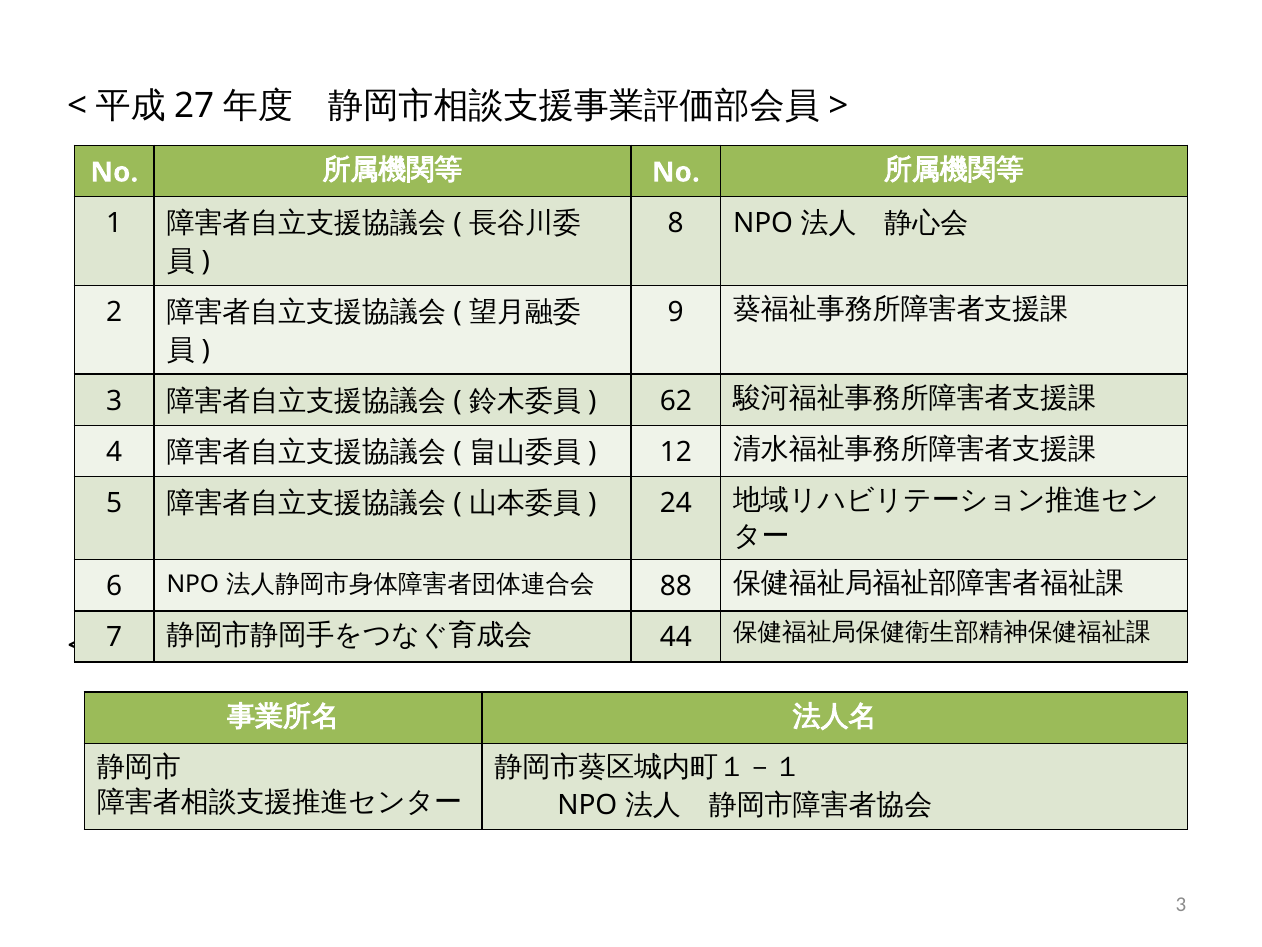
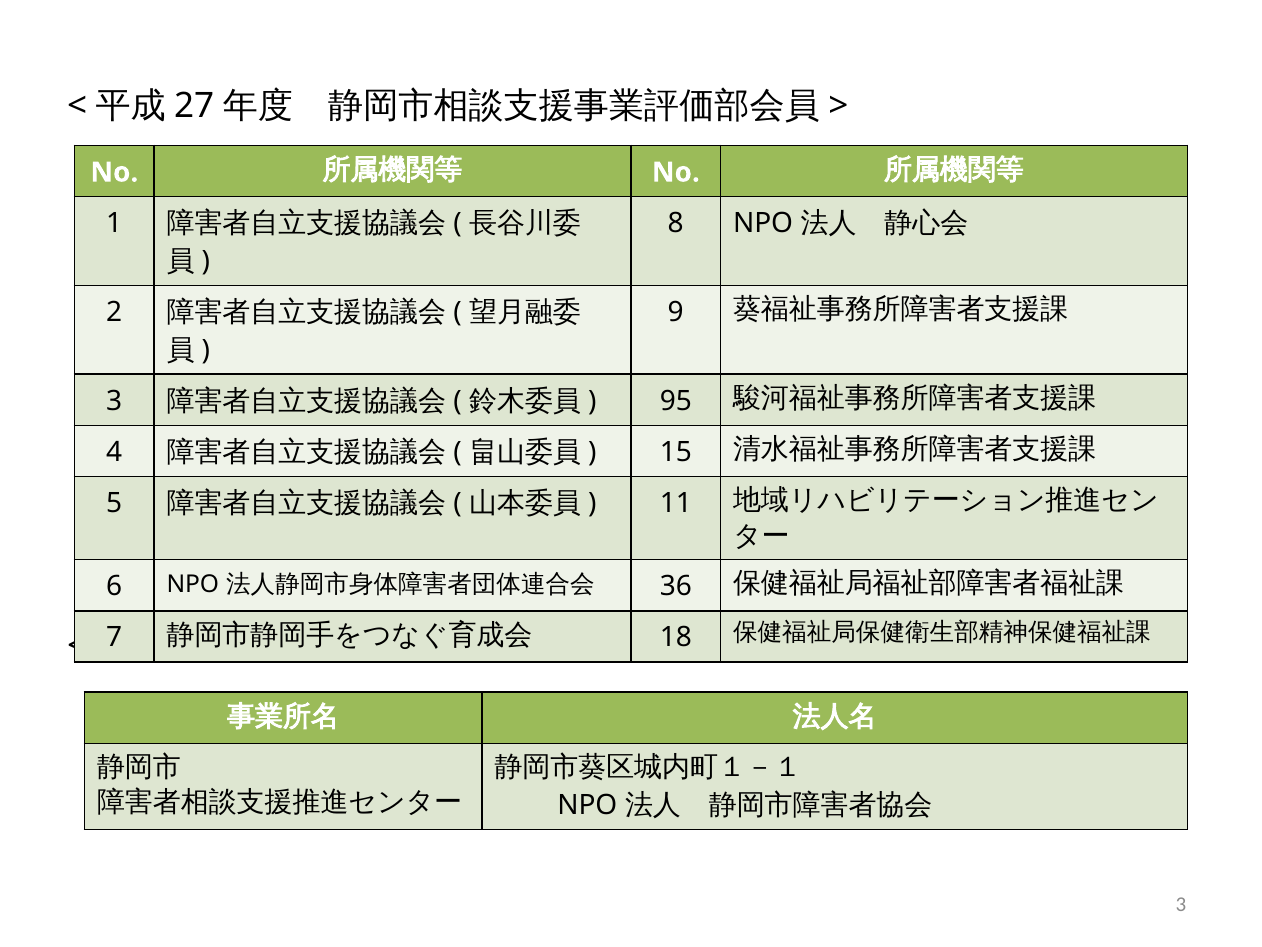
62: 62 -> 95
12: 12 -> 15
24: 24 -> 11
88: 88 -> 36
44: 44 -> 18
